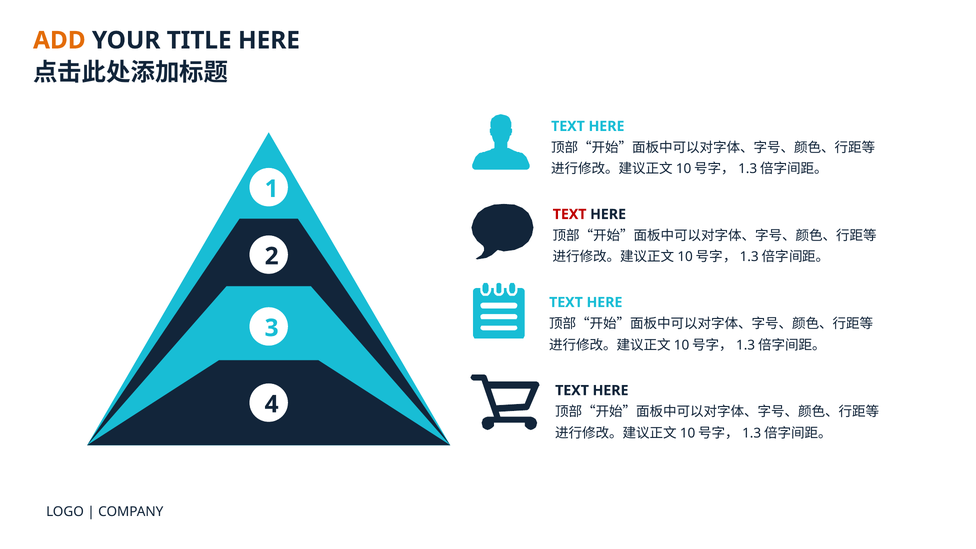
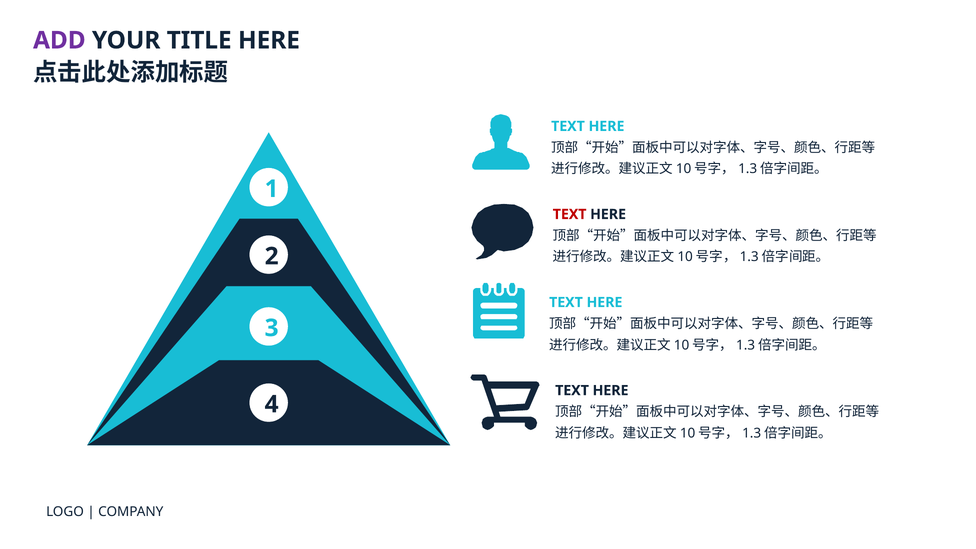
ADD colour: orange -> purple
